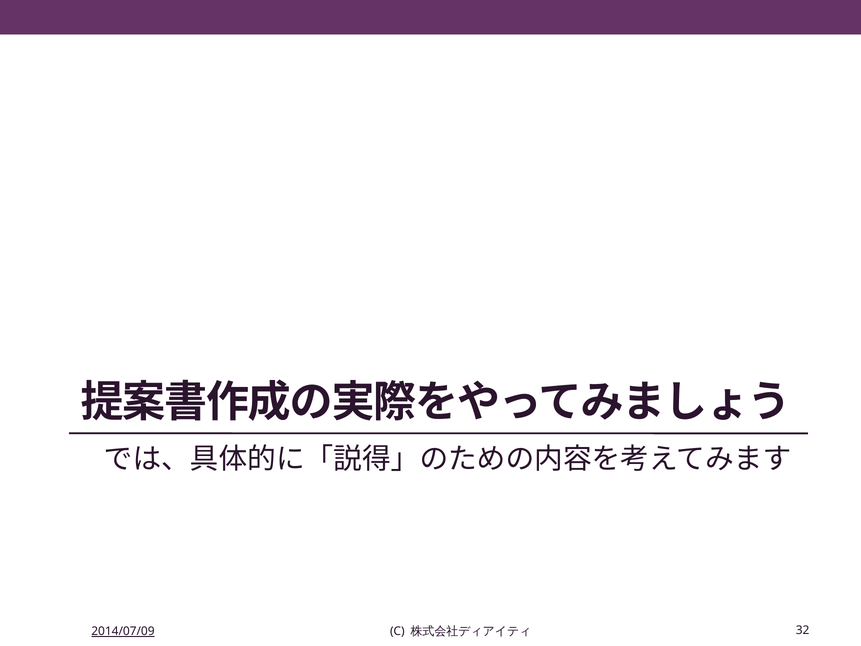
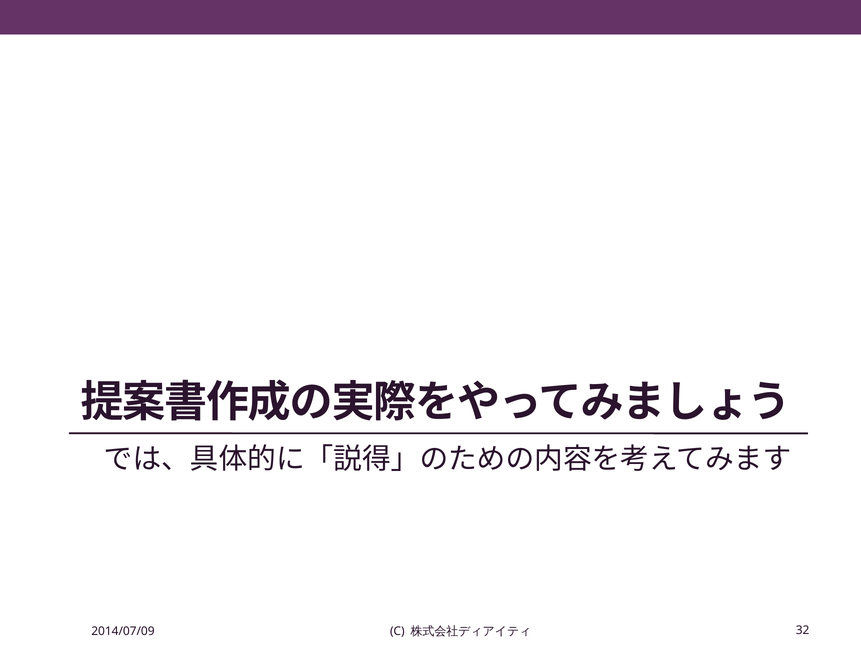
2014/07/09 underline: present -> none
